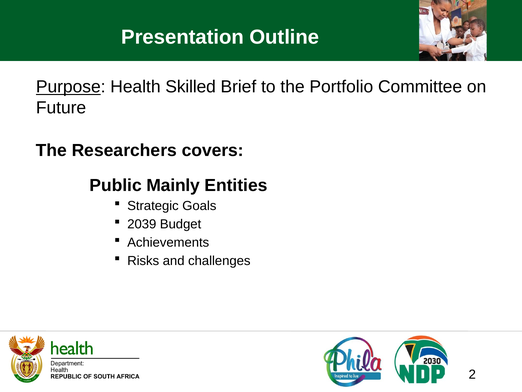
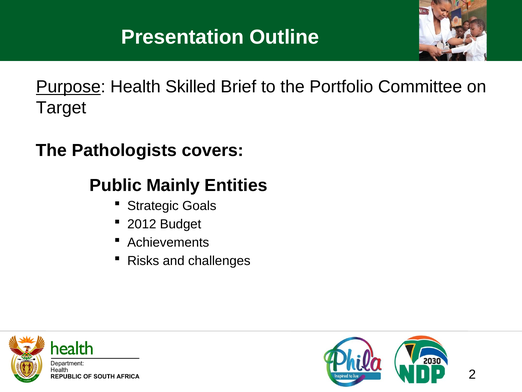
Future: Future -> Target
Researchers: Researchers -> Pathologists
2039: 2039 -> 2012
